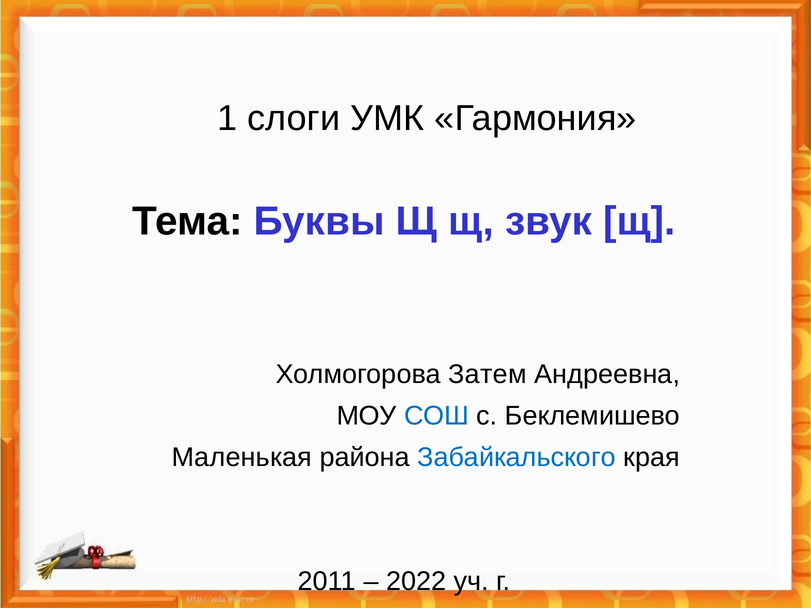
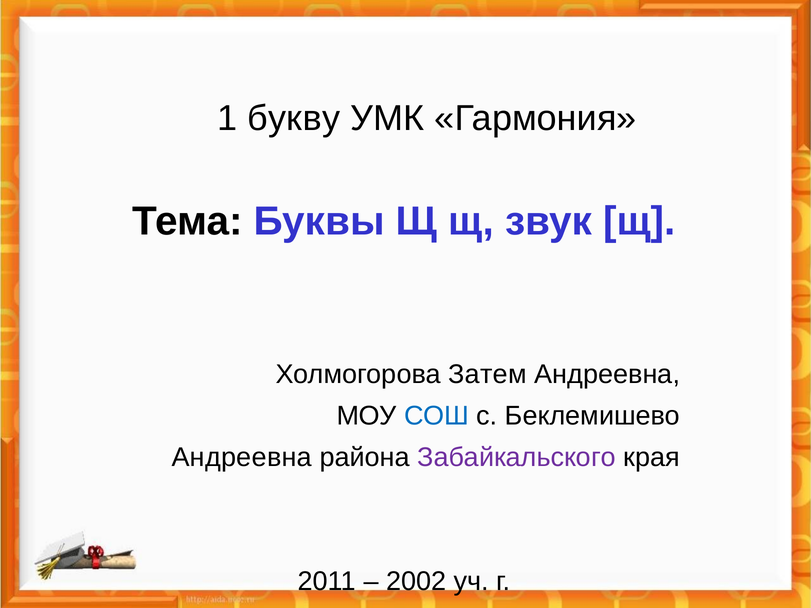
слоги: слоги -> букву
Маленькая at (242, 457): Маленькая -> Андреевна
Забайкальского colour: blue -> purple
2022: 2022 -> 2002
